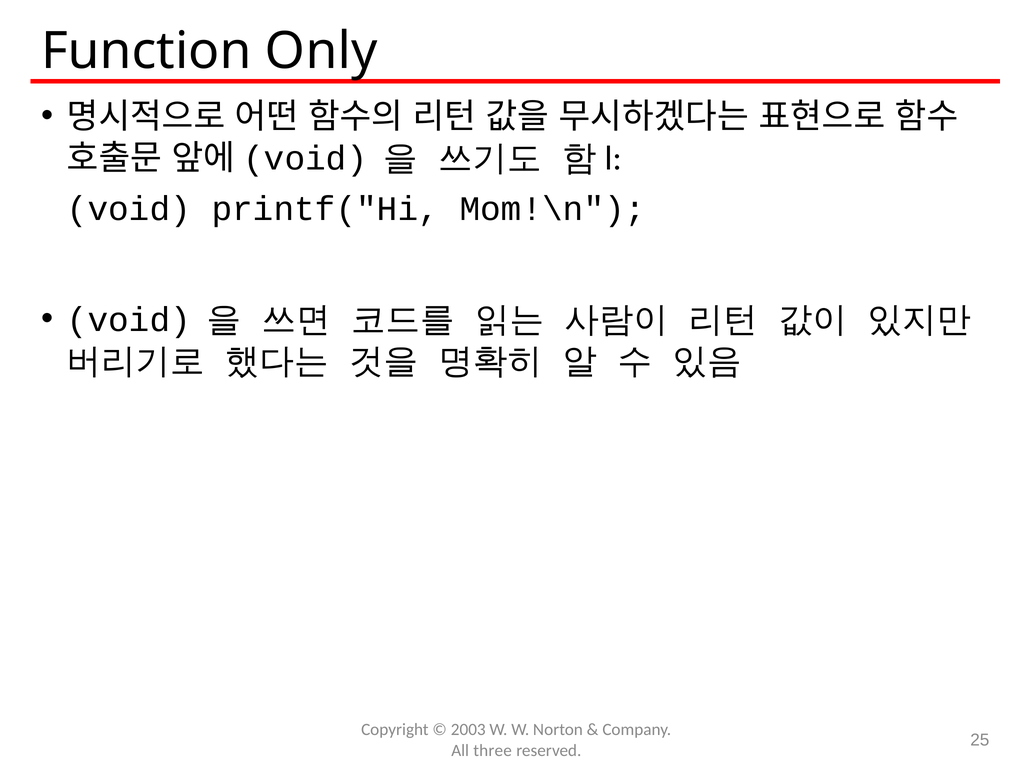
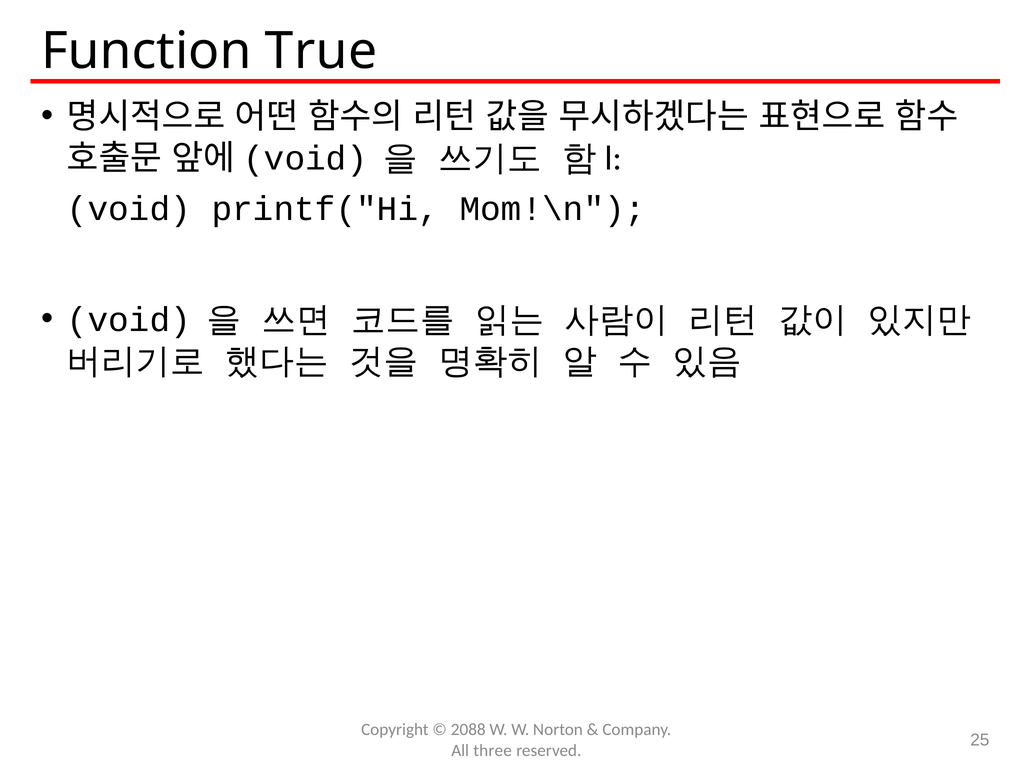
Only: Only -> True
2003: 2003 -> 2088
